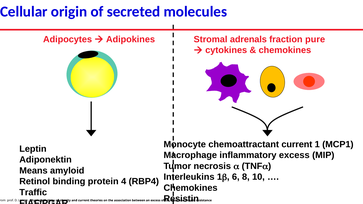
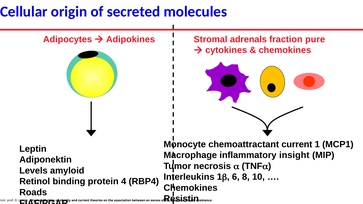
inflammatory excess: excess -> insight
Means: Means -> Levels
Traffic: Traffic -> Roads
